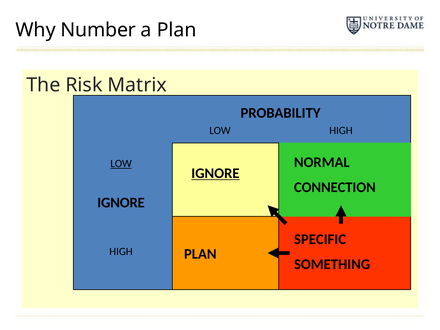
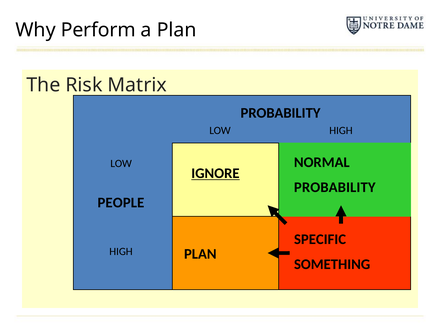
Number: Number -> Perform
LOW at (121, 164) underline: present -> none
CONNECTION at (335, 187): CONNECTION -> PROBABILITY
IGNORE at (121, 203): IGNORE -> PEOPLE
